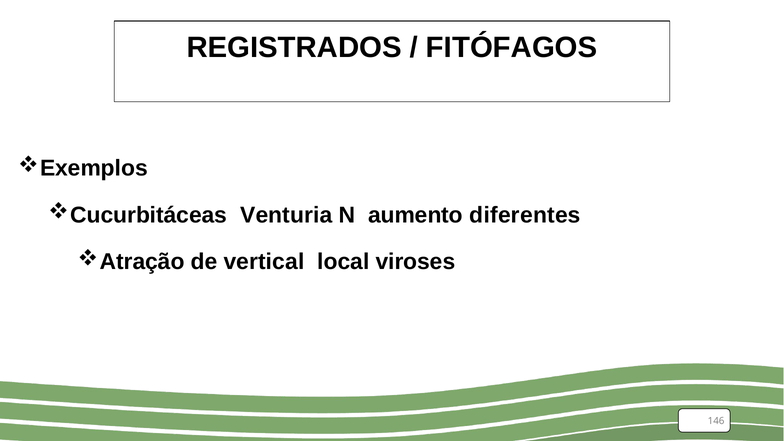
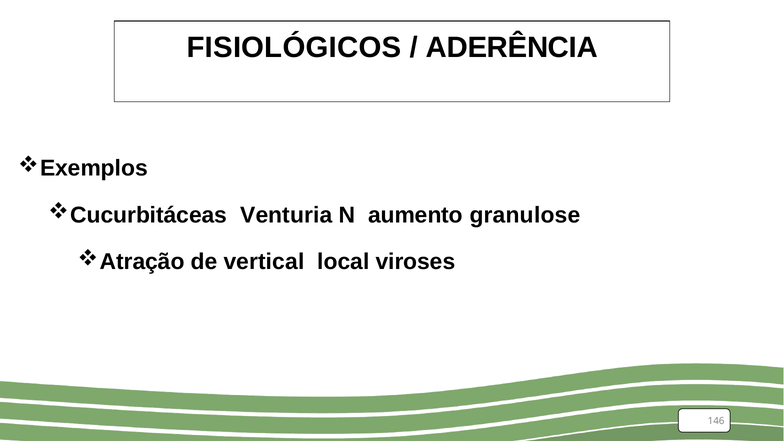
REGISTRADOS: REGISTRADOS -> FISIOLÓGICOS
FITÓFAGOS: FITÓFAGOS -> ADERÊNCIA
diferentes: diferentes -> granulose
